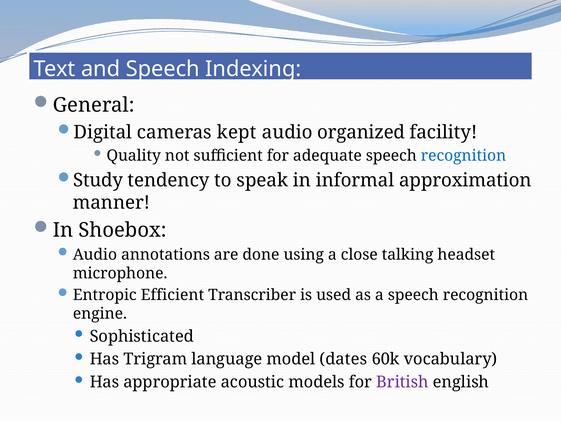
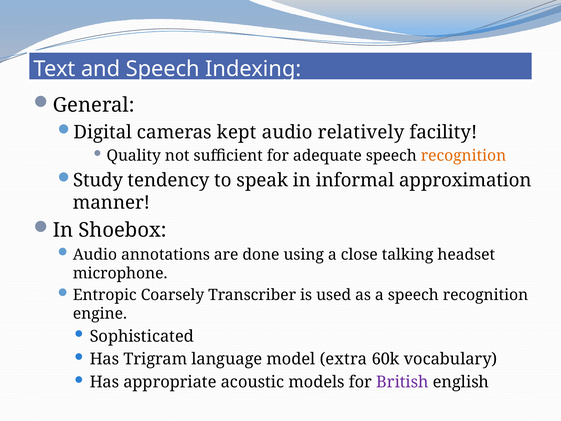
organized: organized -> relatively
recognition at (463, 156) colour: blue -> orange
Efficient: Efficient -> Coarsely
dates: dates -> extra
